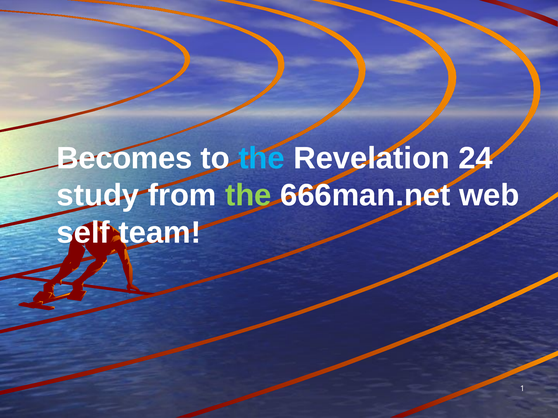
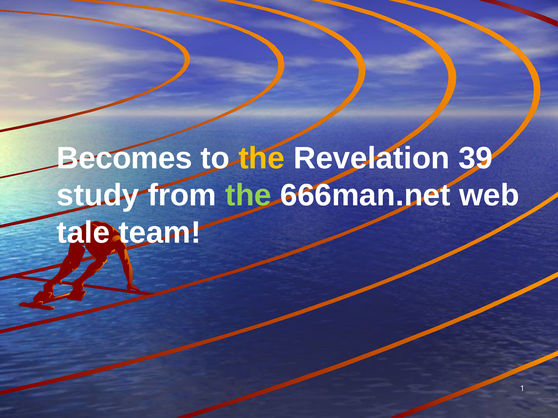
the at (262, 158) colour: light blue -> yellow
24: 24 -> 39
self: self -> tale
